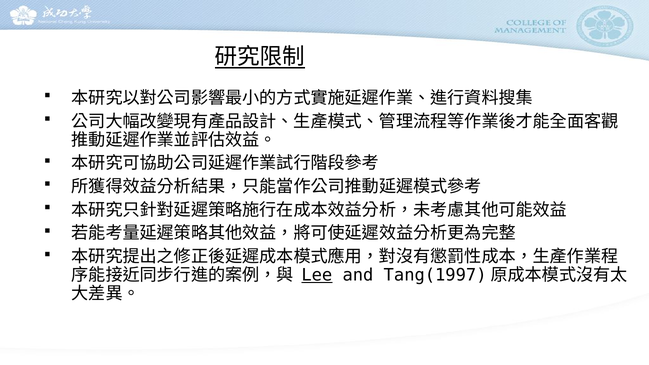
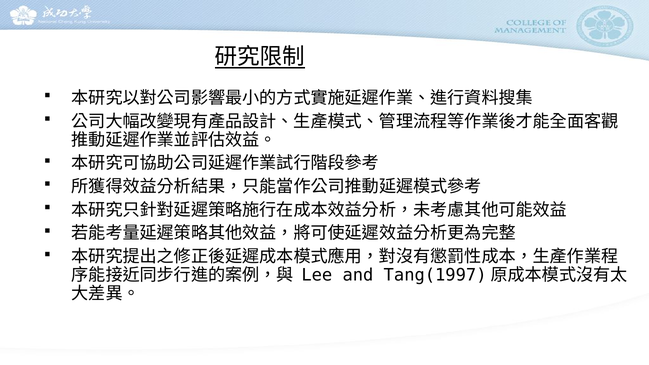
Lee underline: present -> none
